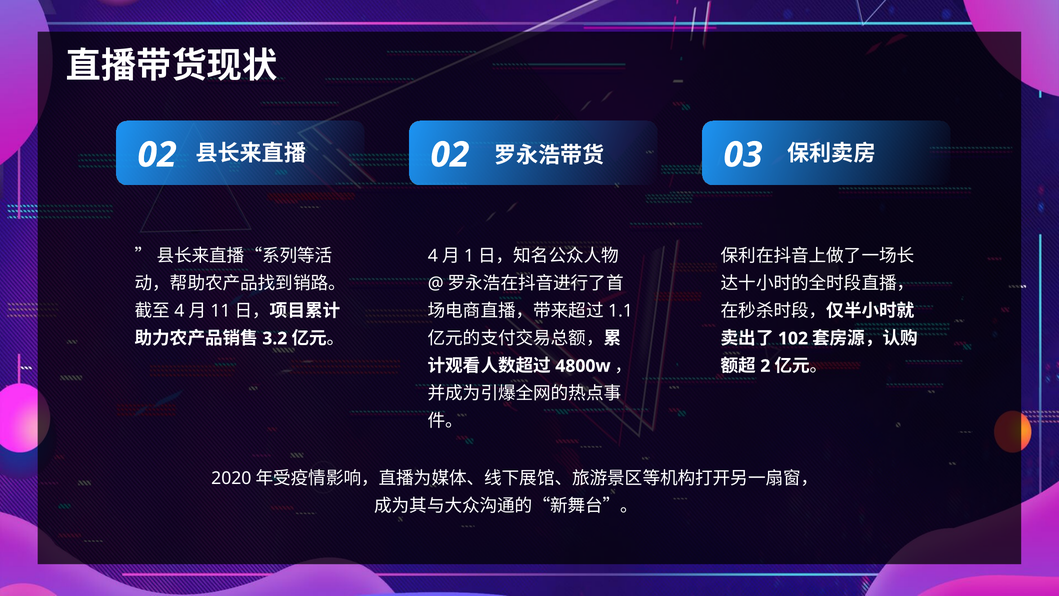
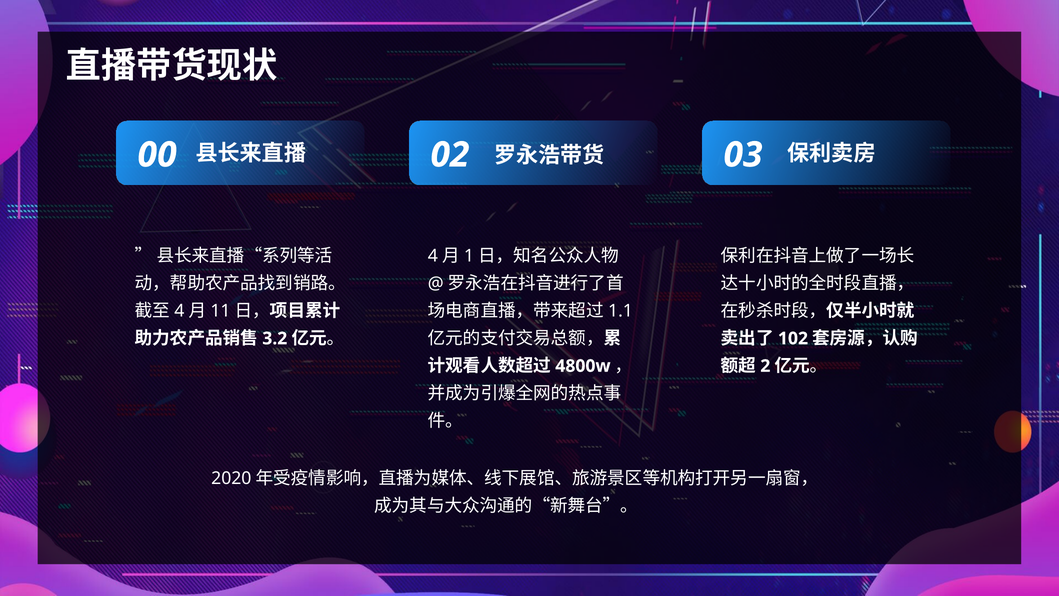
0 2: 2 -> 0
